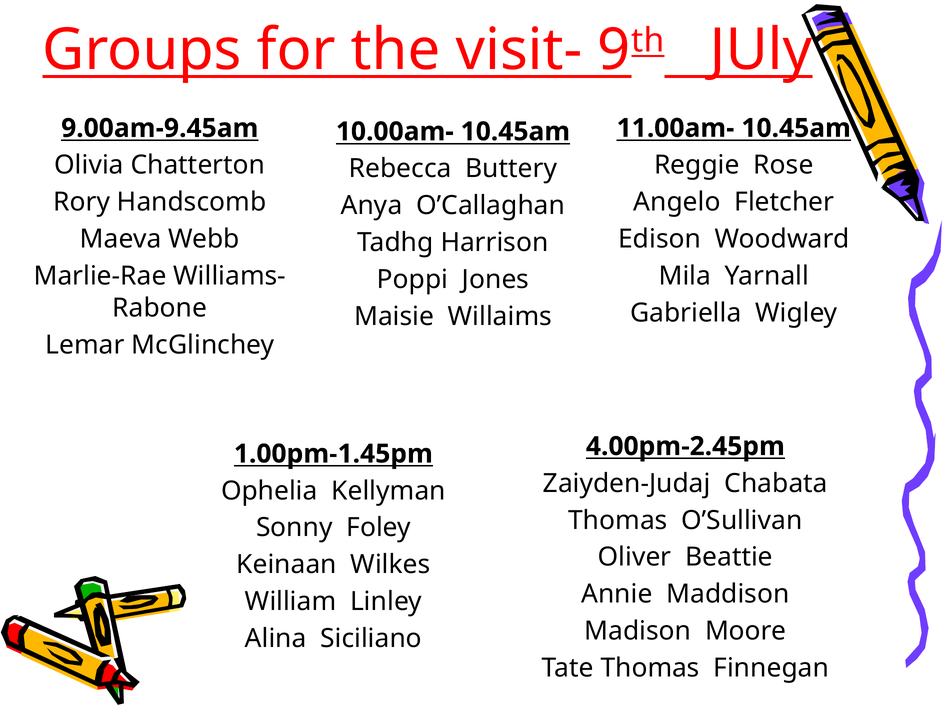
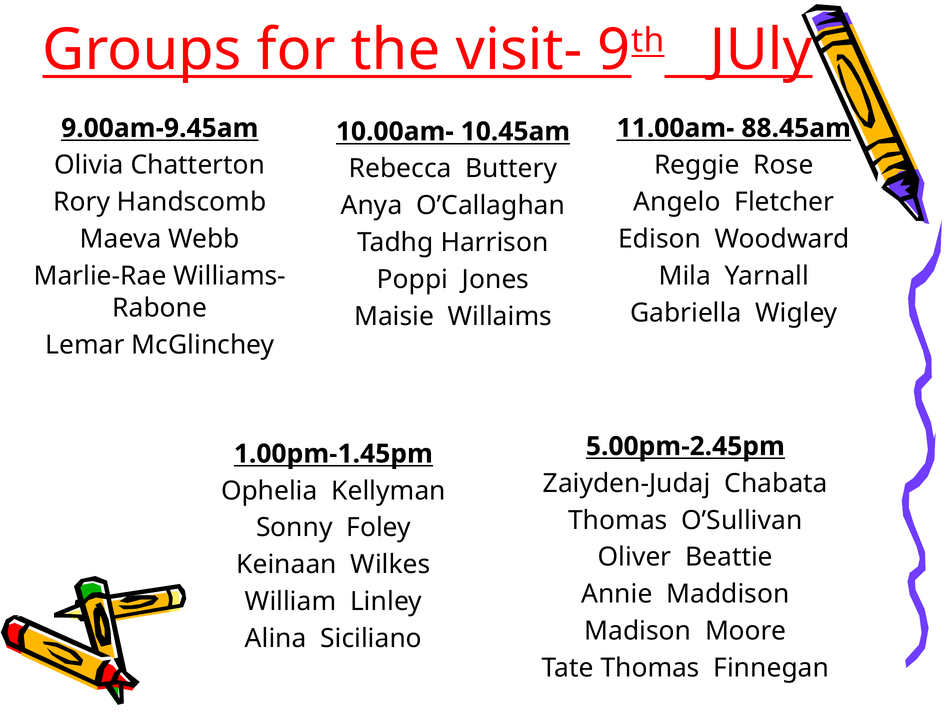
11.00am- 10.45am: 10.45am -> 88.45am
4.00pm-2.45pm: 4.00pm-2.45pm -> 5.00pm-2.45pm
